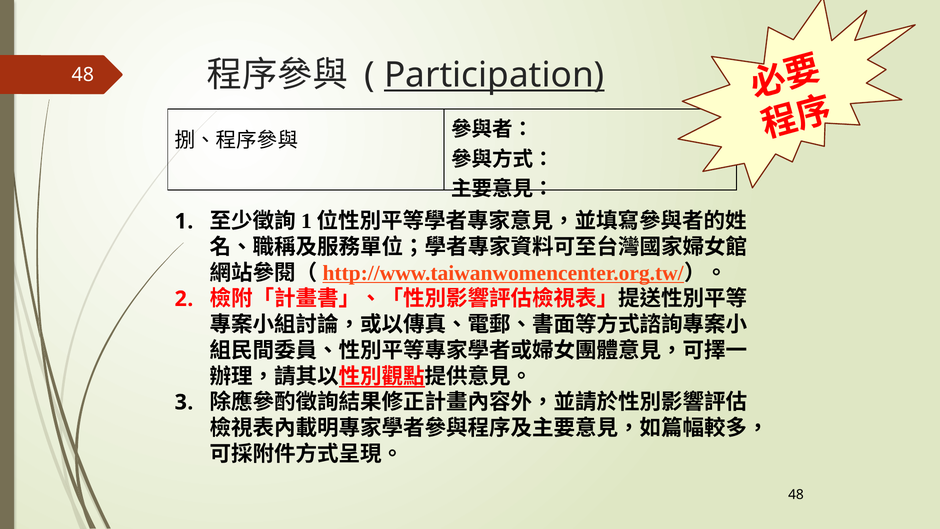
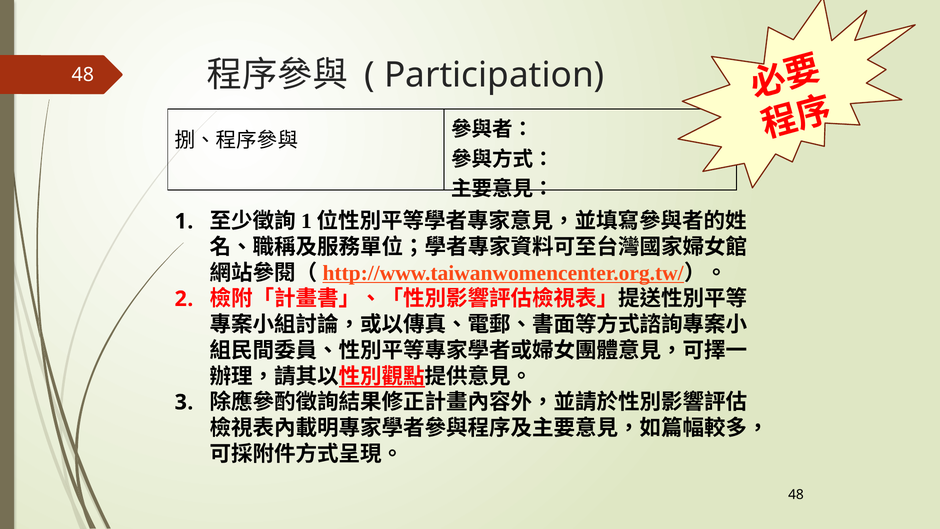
Participation underline: present -> none
